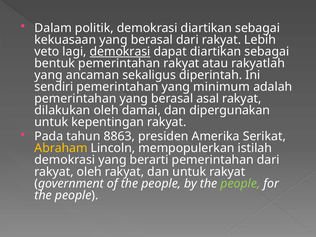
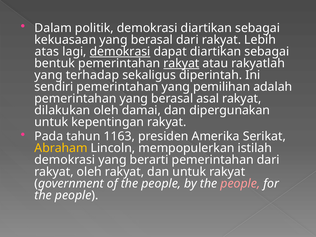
veto: veto -> atas
rakyat at (181, 63) underline: none -> present
ancaman: ancaman -> terhadap
minimum: minimum -> pemilihan
8863: 8863 -> 1163
people at (240, 183) colour: light green -> pink
